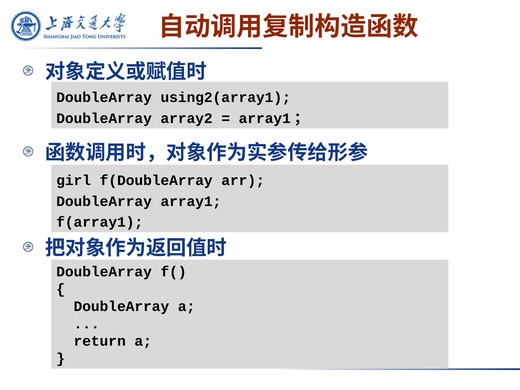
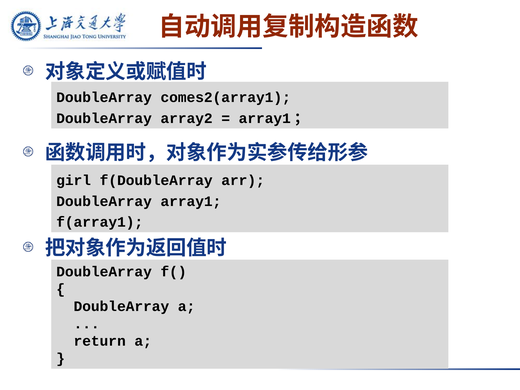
using2(array1: using2(array1 -> comes2(array1
